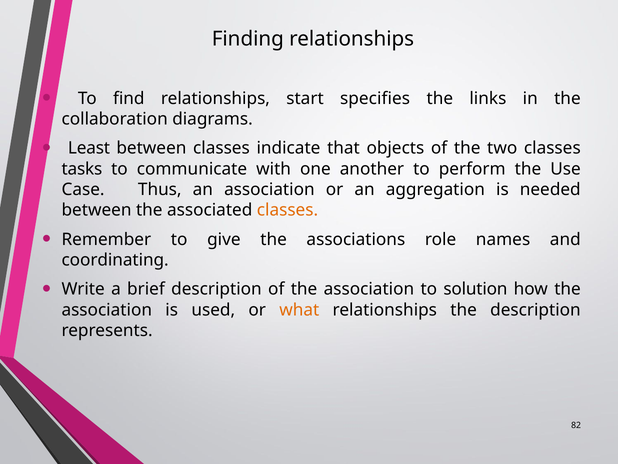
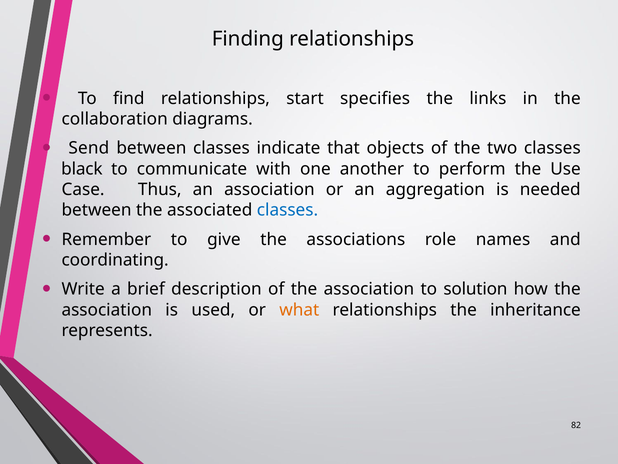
Least: Least -> Send
tasks: tasks -> black
classes at (287, 210) colour: orange -> blue
the description: description -> inheritance
